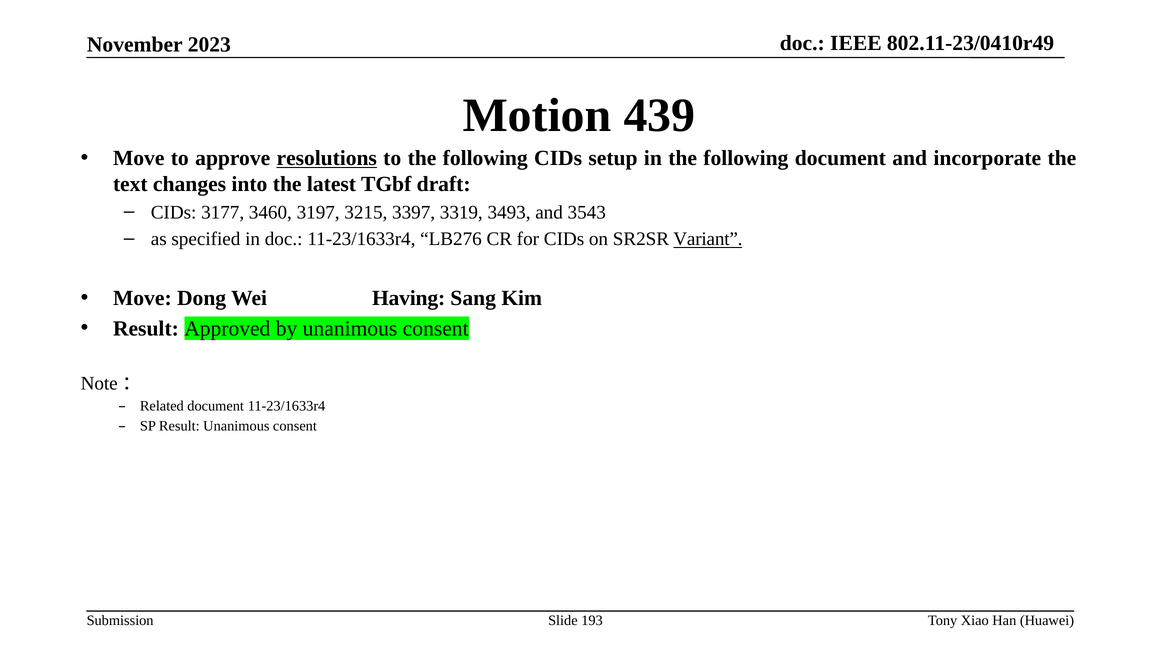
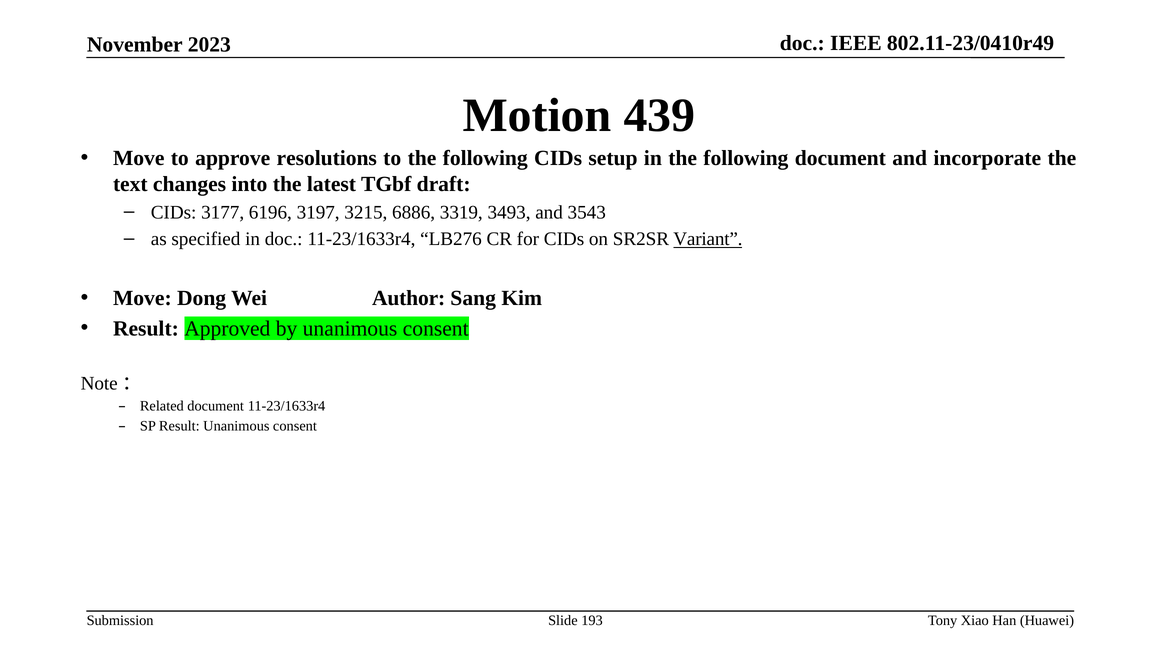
resolutions underline: present -> none
3460: 3460 -> 6196
3397: 3397 -> 6886
Having: Having -> Author
